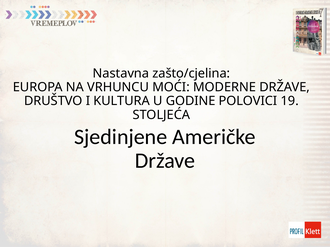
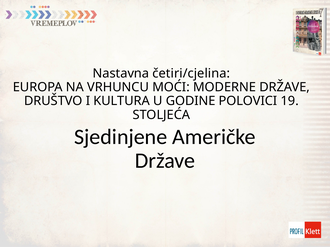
zašto/cjelina: zašto/cjelina -> četiri/cjelina
